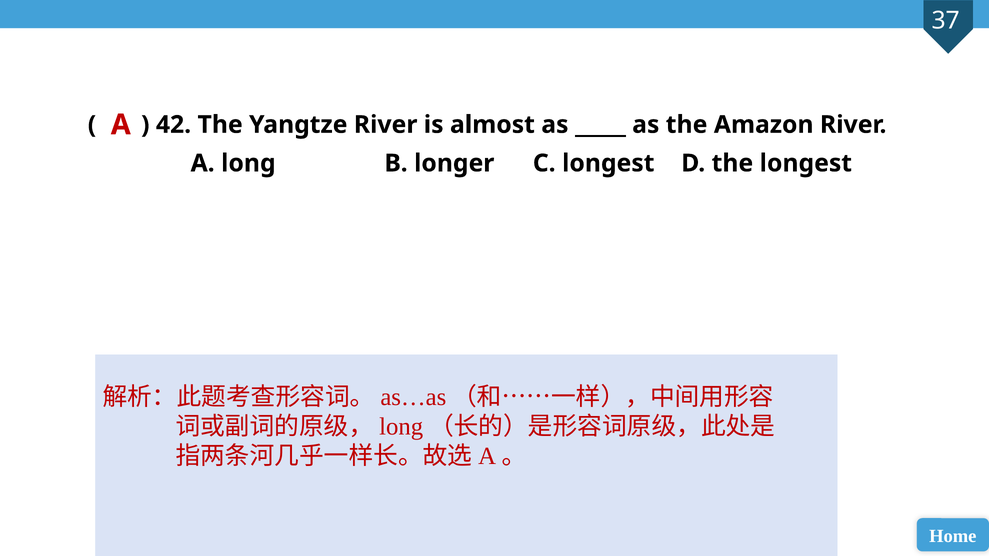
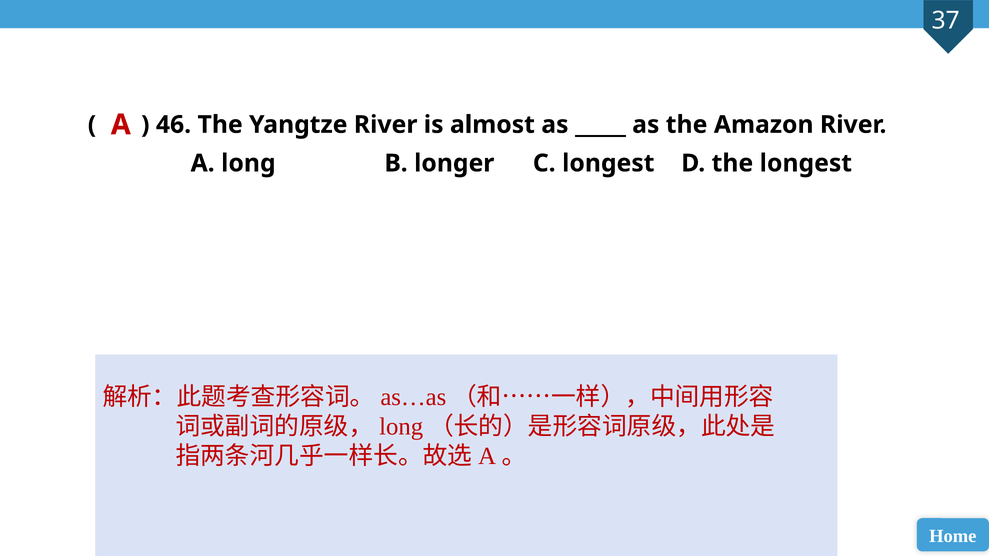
42: 42 -> 46
